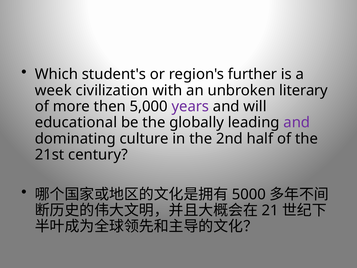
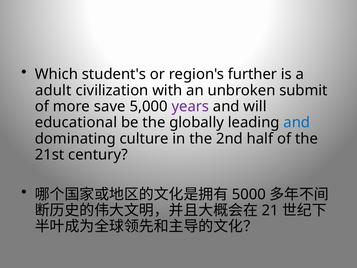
week: week -> adult
literary: literary -> submit
then: then -> save
and at (297, 122) colour: purple -> blue
